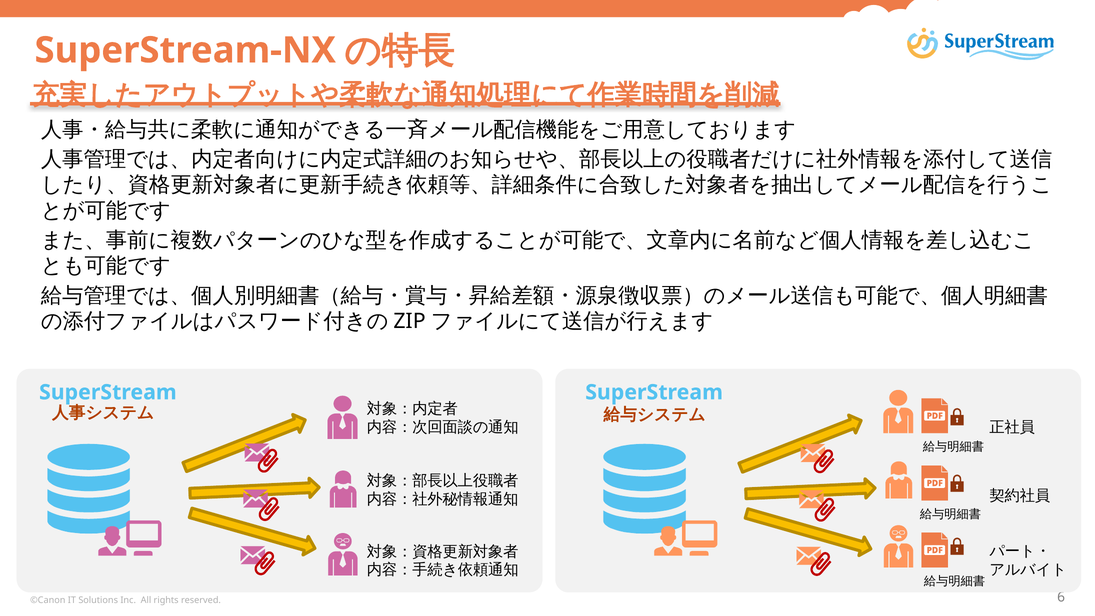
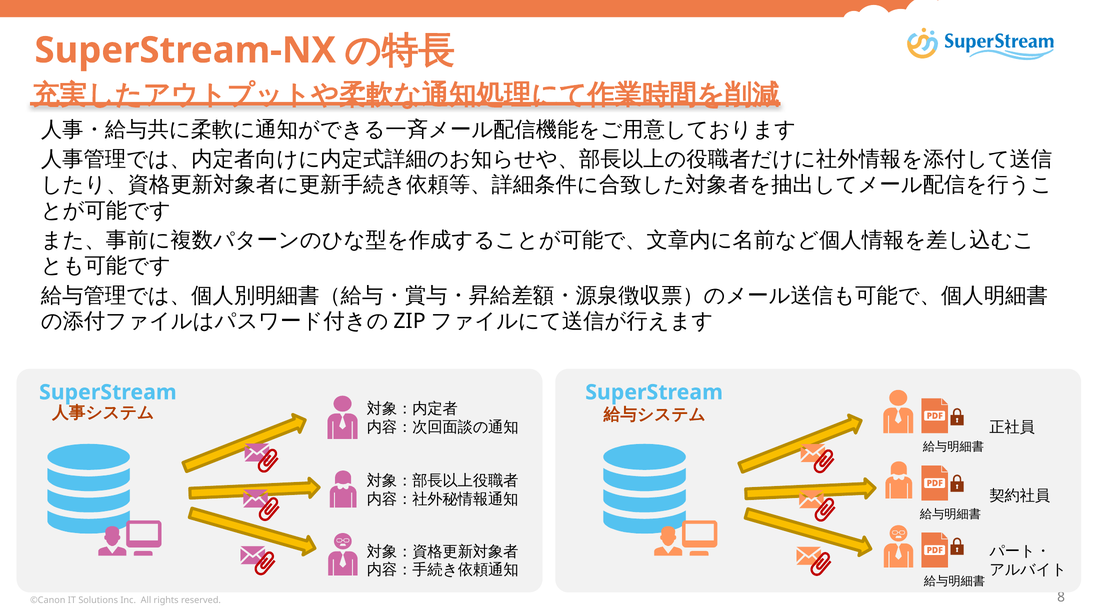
6: 6 -> 8
